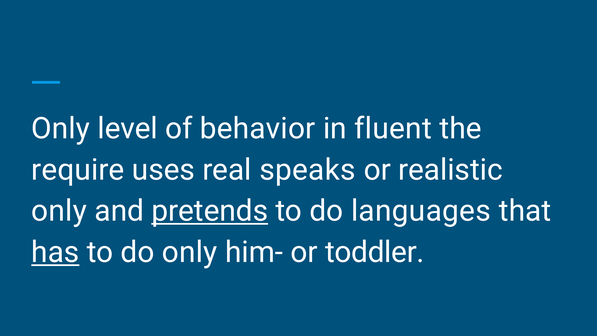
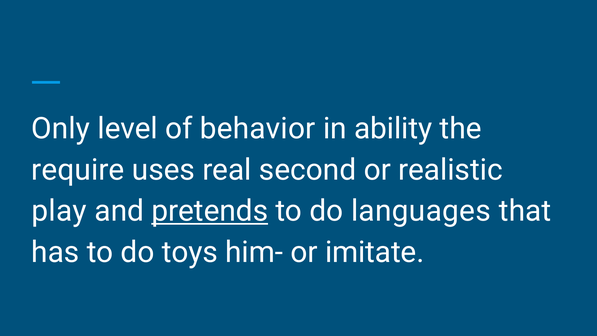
fluent: fluent -> ability
speaks: speaks -> second
only at (59, 211): only -> play
has underline: present -> none
do only: only -> toys
toddler: toddler -> imitate
